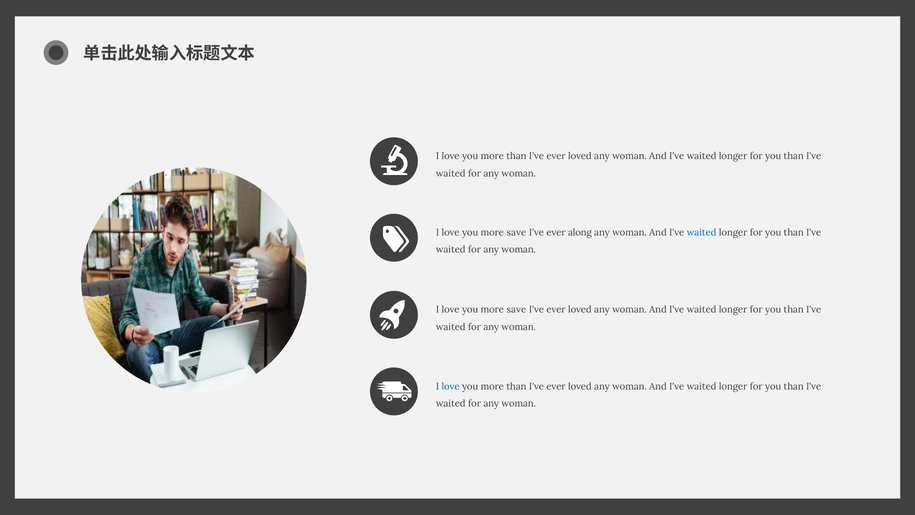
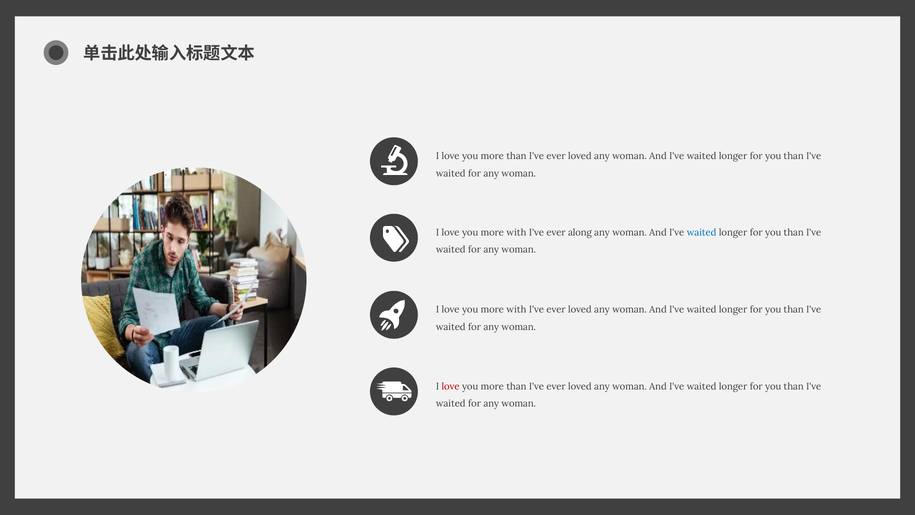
save at (516, 232): save -> with
save at (516, 310): save -> with
love at (451, 386) colour: blue -> red
